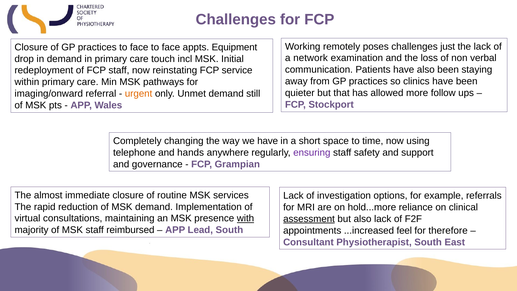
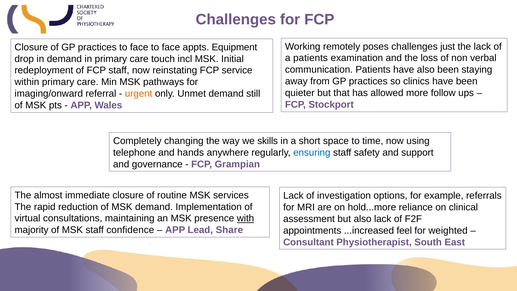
a network: network -> patients
we have: have -> skills
ensuring colour: purple -> blue
assessment underline: present -> none
reimbursed: reimbursed -> confidence
Lead South: South -> Share
therefore: therefore -> weighted
